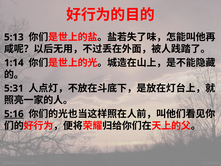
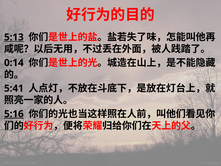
5:13 underline: none -> present
1:14: 1:14 -> 0:14
5:31: 5:31 -> 5:41
